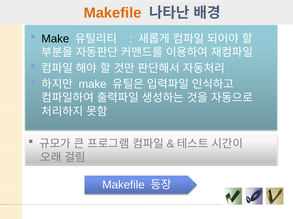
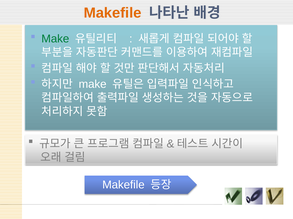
Make at (55, 39) colour: black -> green
